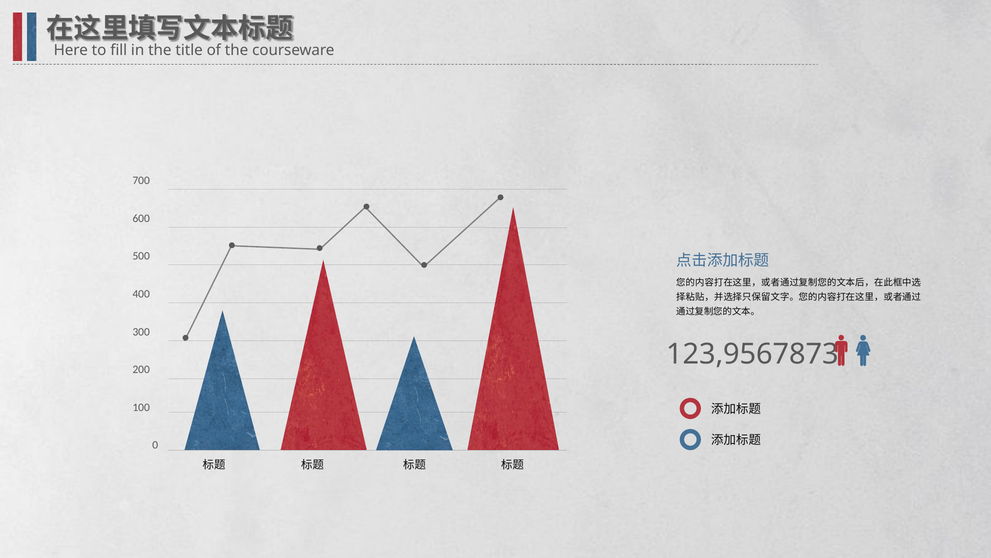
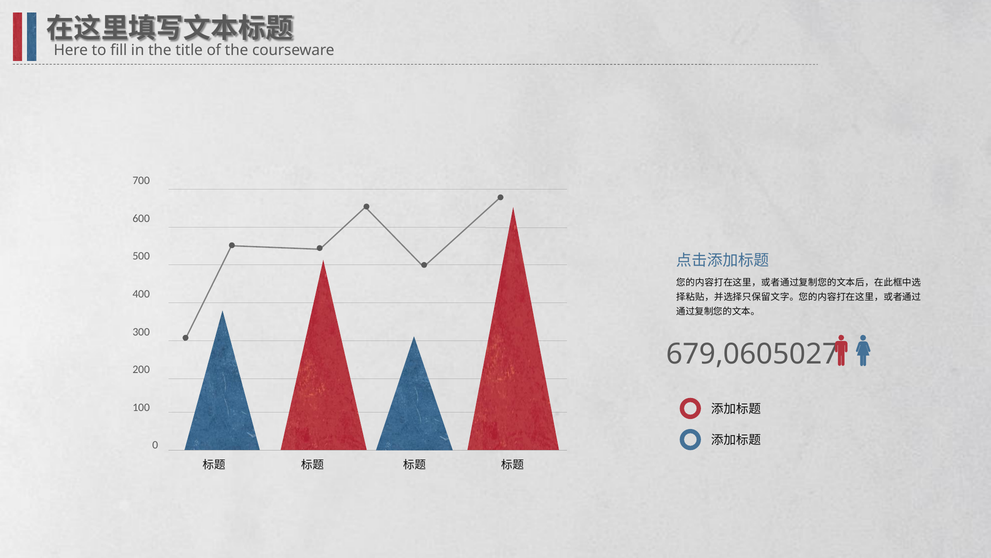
123,9567873: 123,9567873 -> 679,0605027
